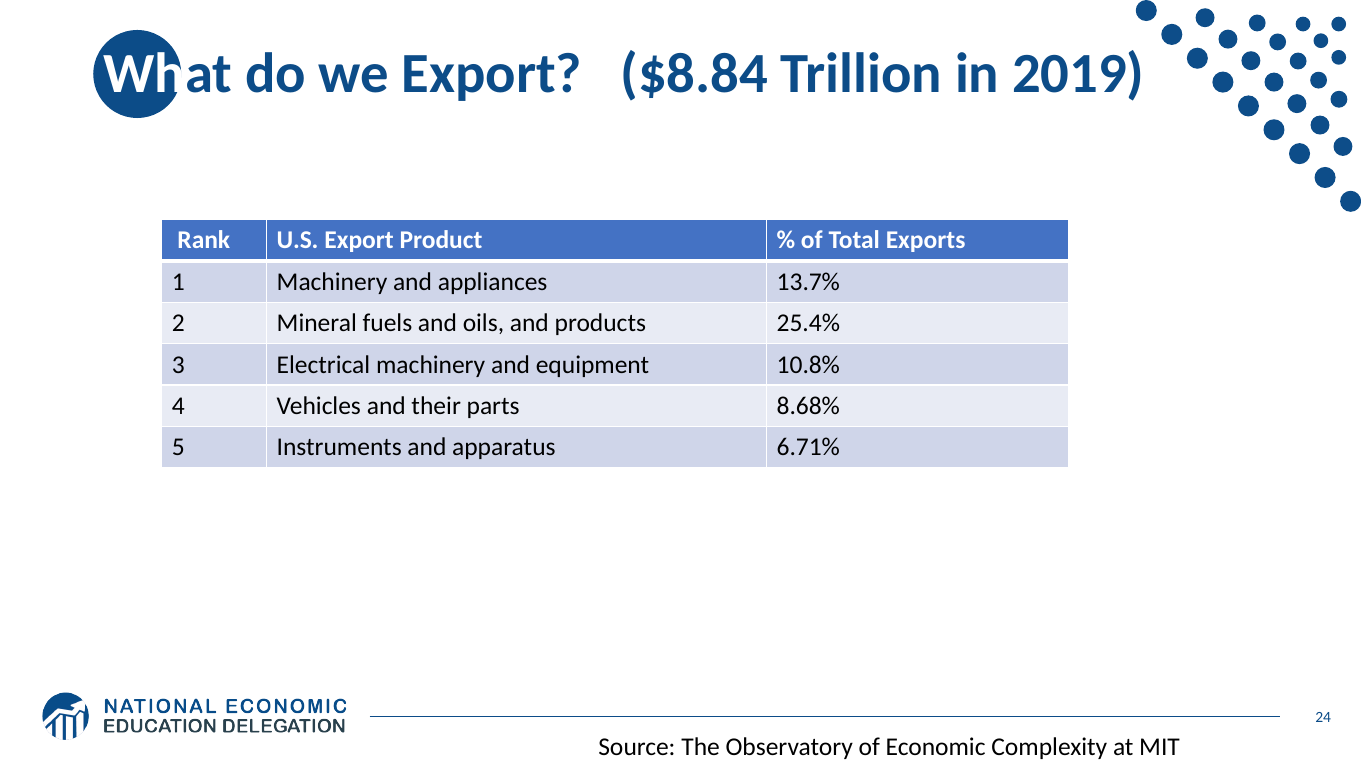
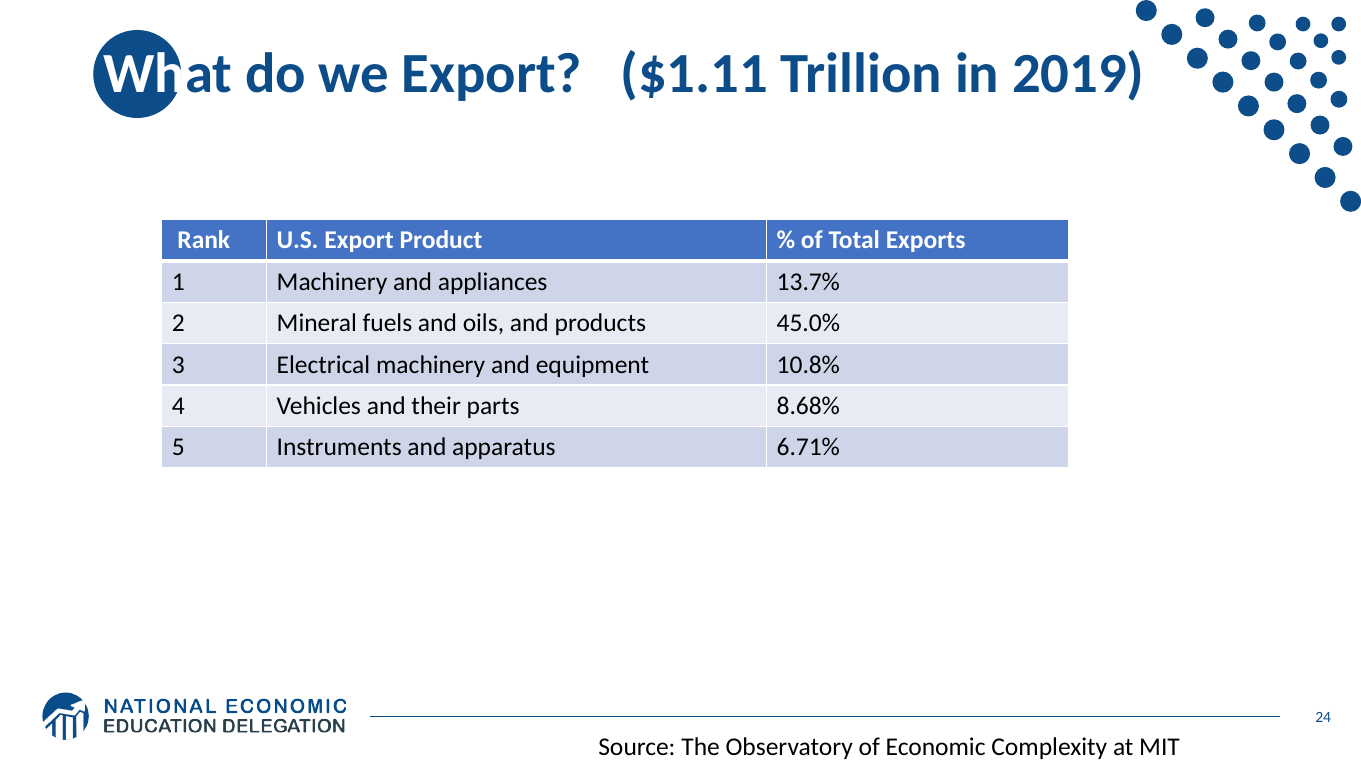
$8.84: $8.84 -> $1.11
25.4%: 25.4% -> 45.0%
